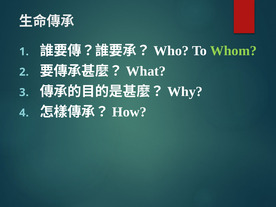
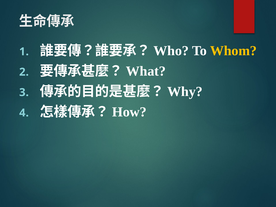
Whom colour: light green -> yellow
